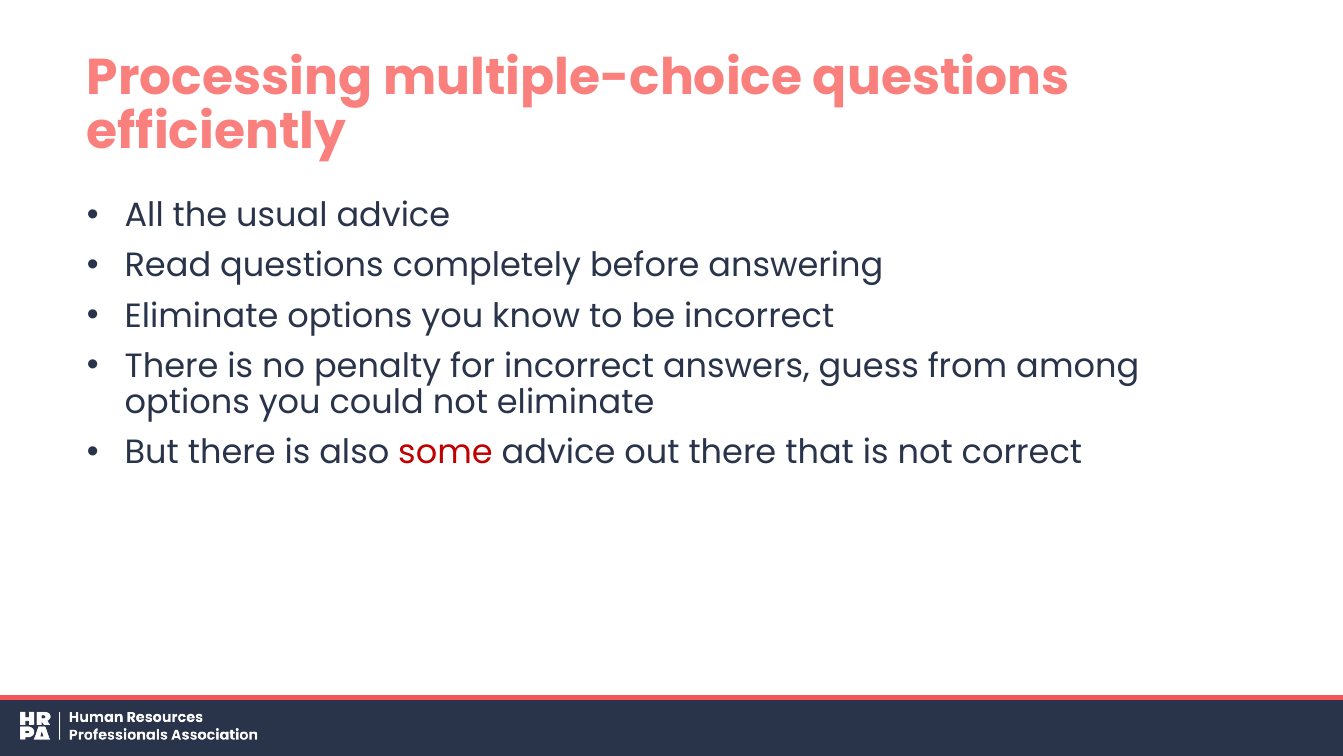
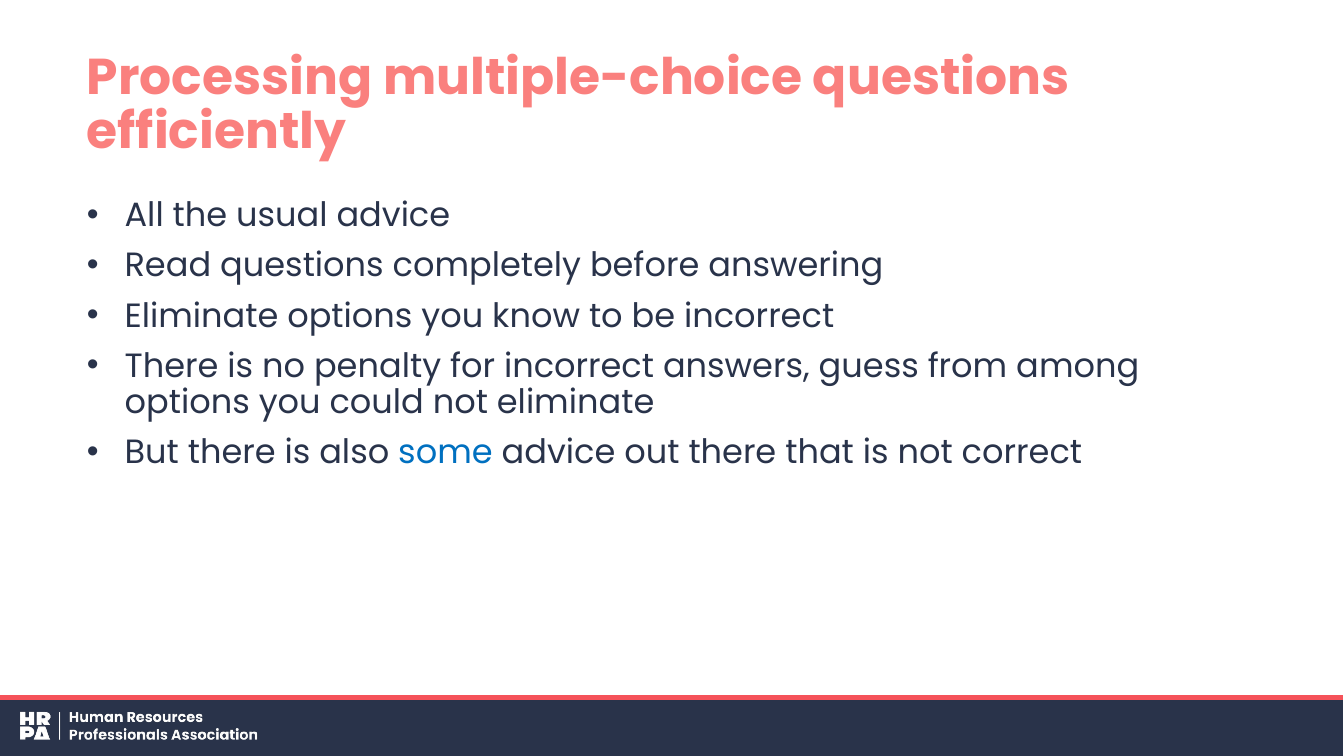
some colour: red -> blue
